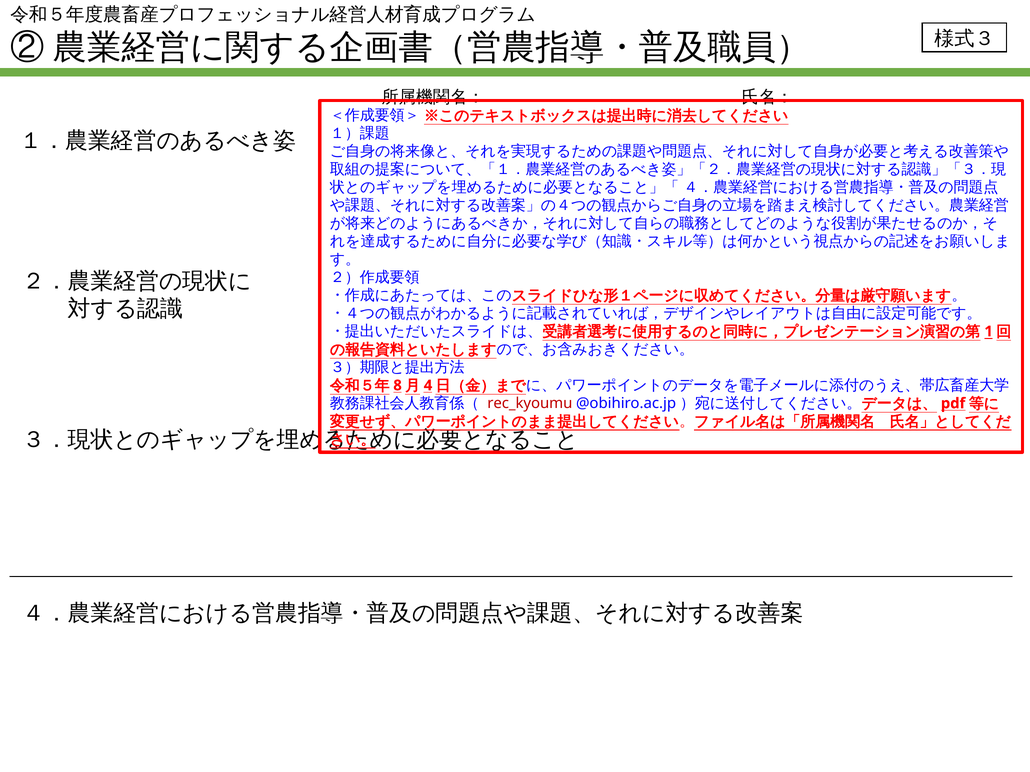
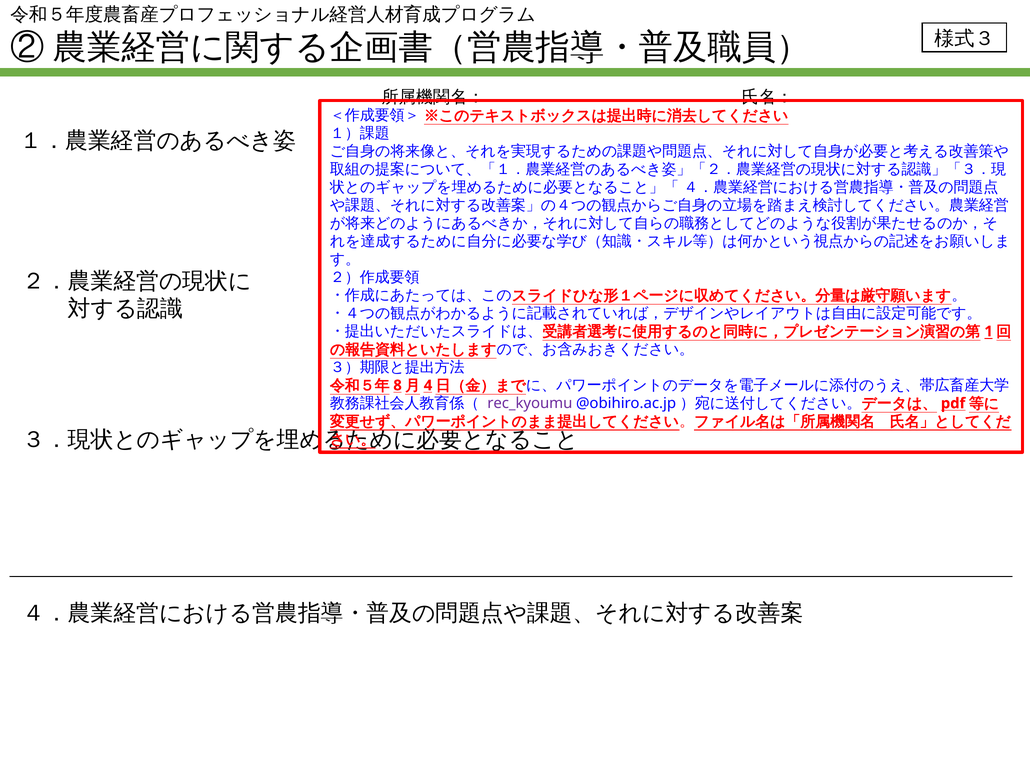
rec_kyoumu colour: red -> purple
